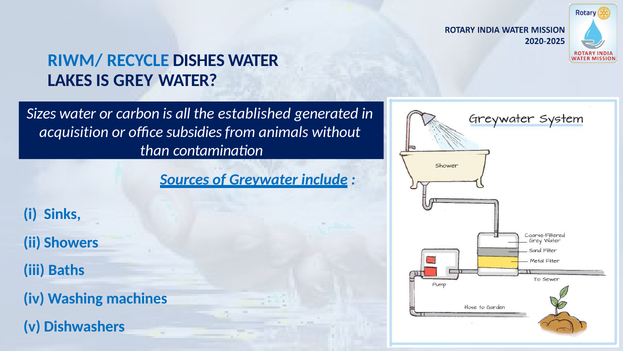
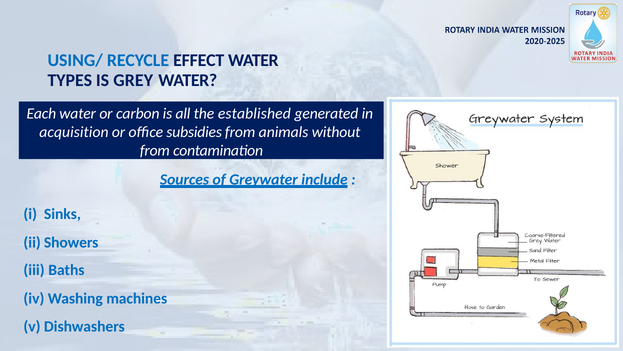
RIWM/: RIWM/ -> USING/
DISHES: DISHES -> EFFECT
LAKES: LAKES -> TYPES
Sizes: Sizes -> Each
than at (155, 151): than -> from
